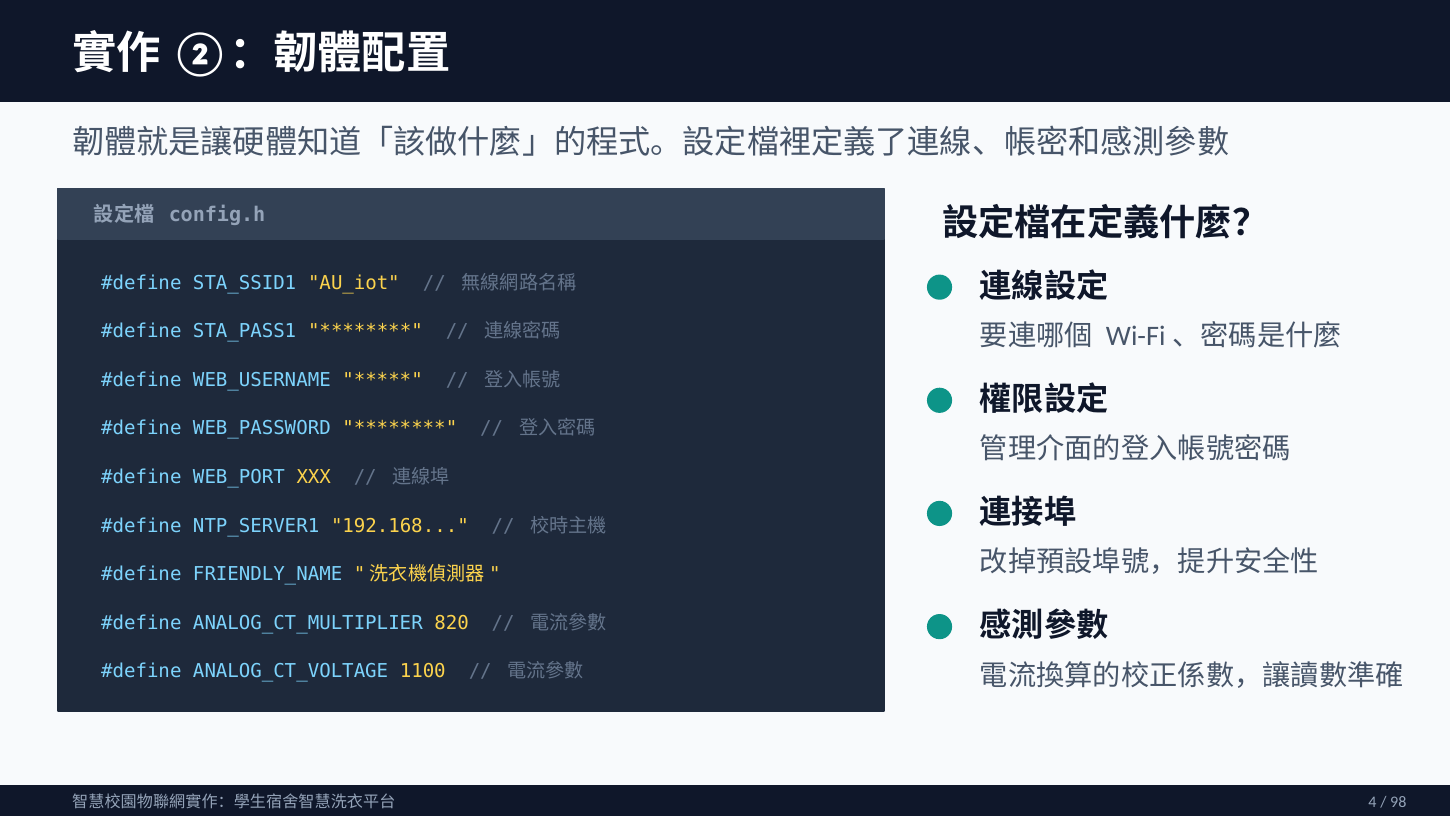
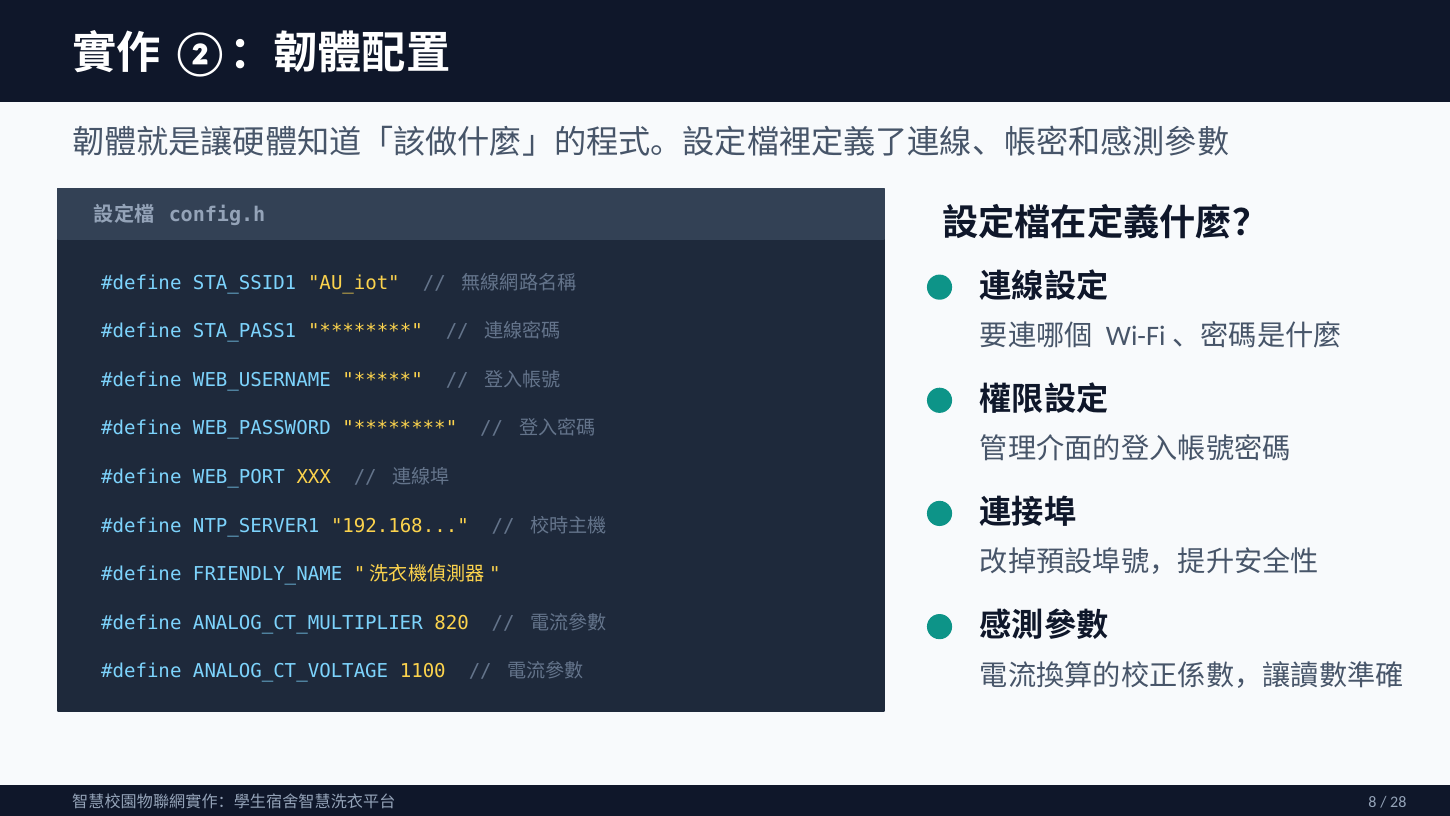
4: 4 -> 8
98: 98 -> 28
